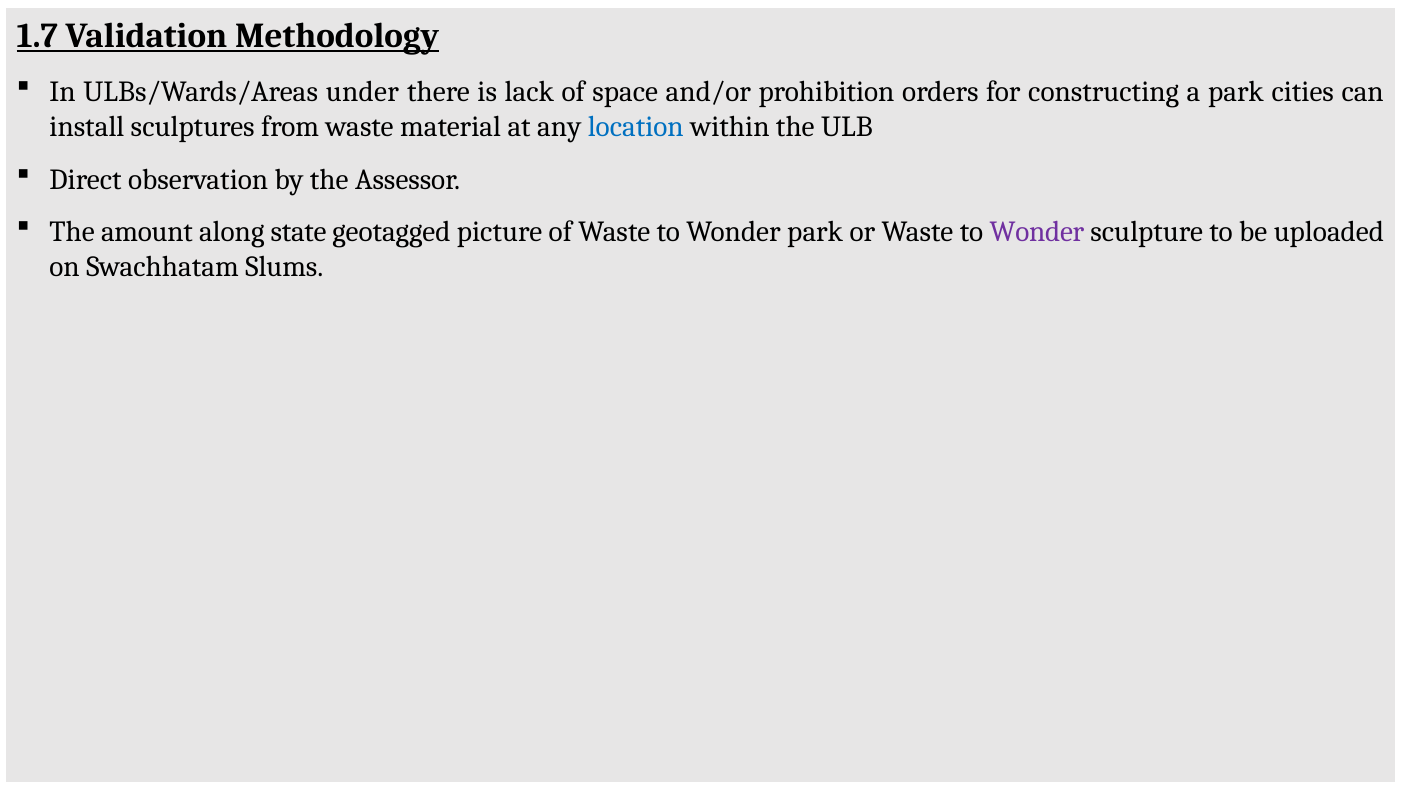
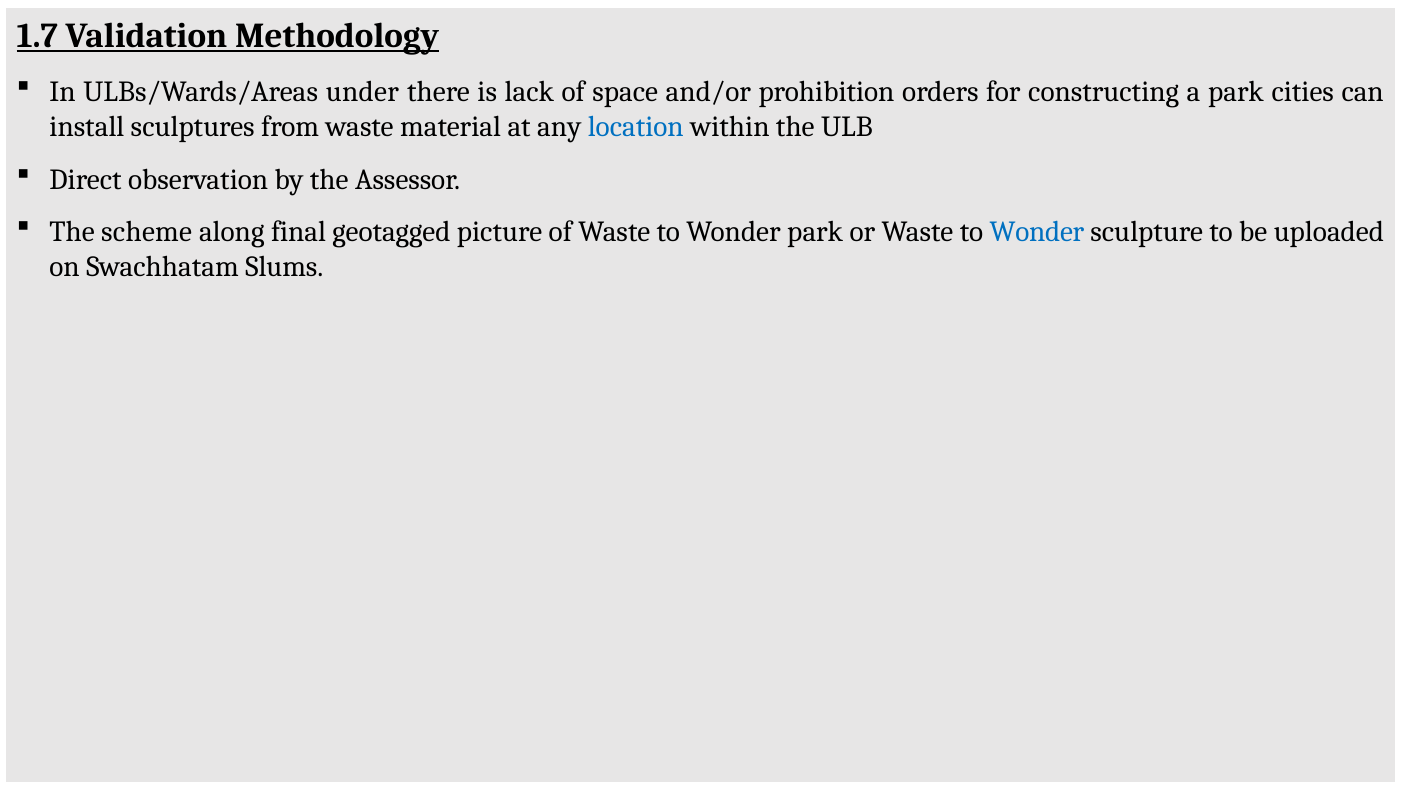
amount: amount -> scheme
state: state -> final
Wonder at (1037, 232) colour: purple -> blue
